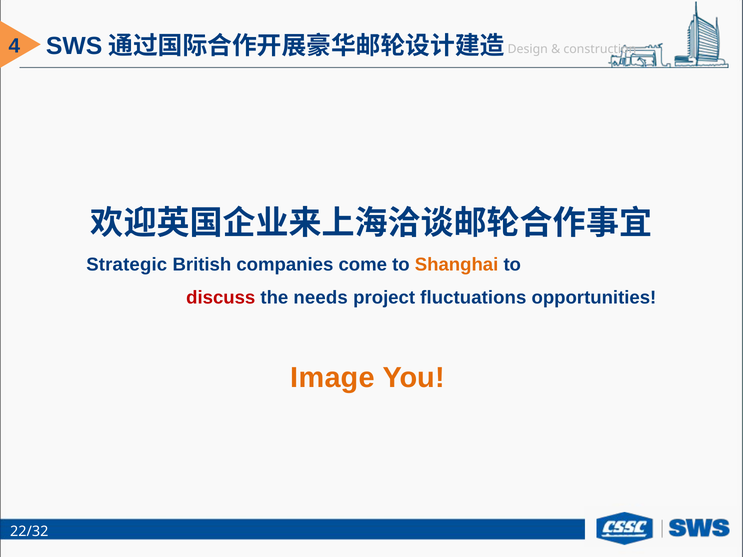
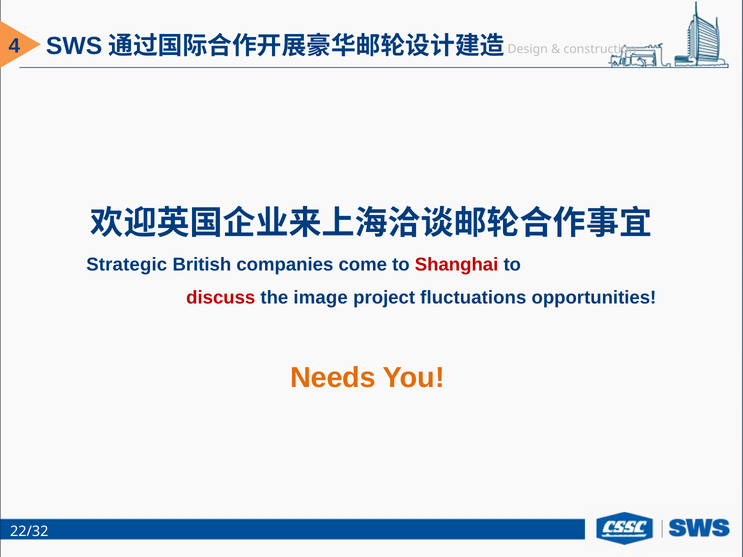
Shanghai colour: orange -> red
needs: needs -> image
Image: Image -> Needs
